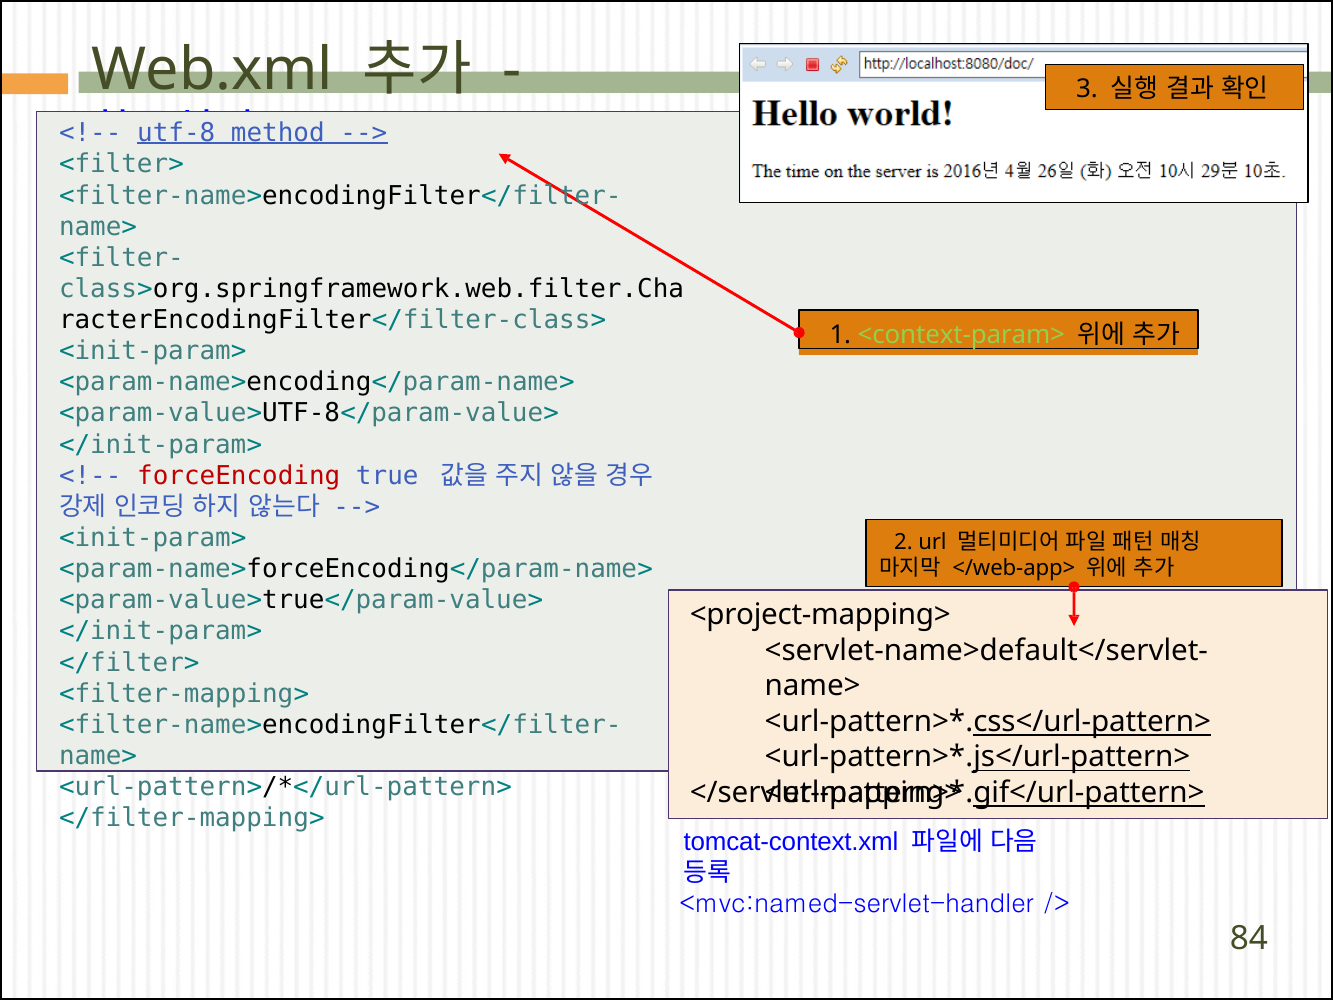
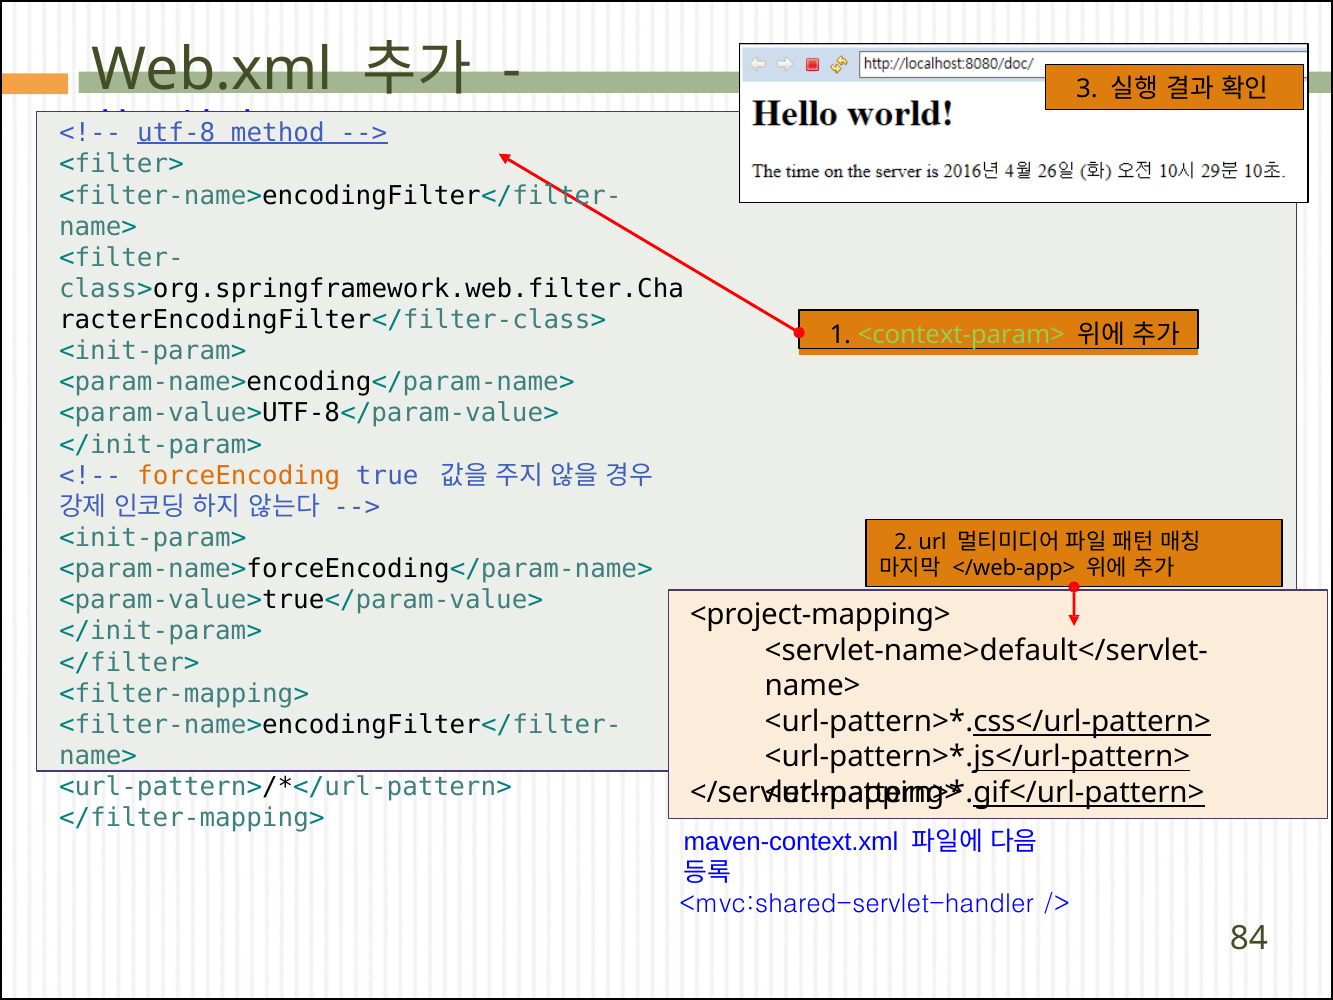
forceEncoding colour: red -> orange
tomcat-context.xml: tomcat-context.xml -> maven-context.xml
<mvc:named-servlet-handler: <mvc:named-servlet-handler -> <mvc:shared-servlet-handler
